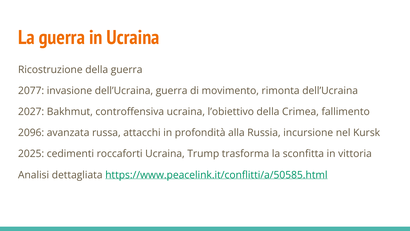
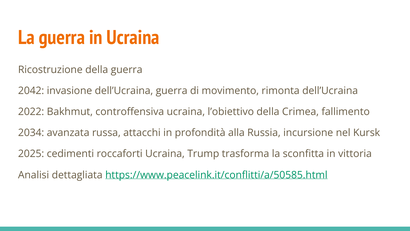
2077: 2077 -> 2042
2027: 2027 -> 2022
2096: 2096 -> 2034
